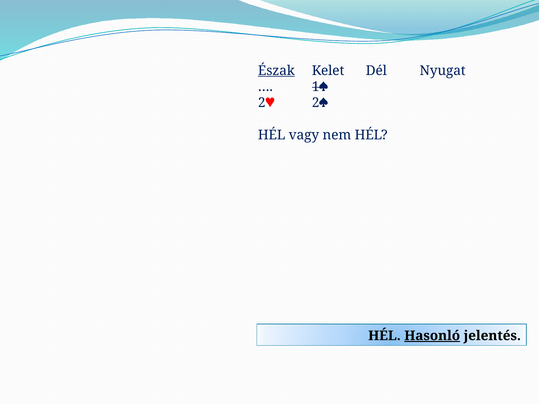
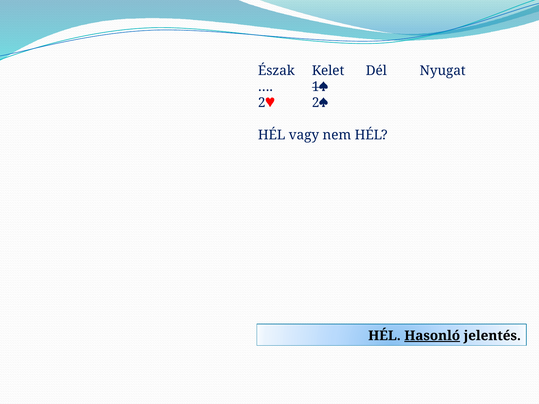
Észak underline: present -> none
